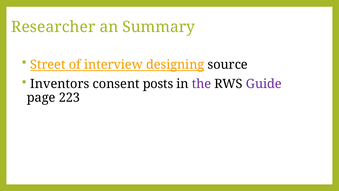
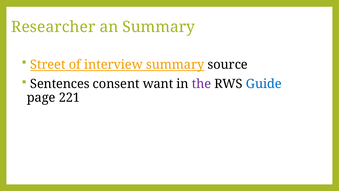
interview designing: designing -> summary
Inventors: Inventors -> Sentences
posts: posts -> want
Guide colour: purple -> blue
223: 223 -> 221
